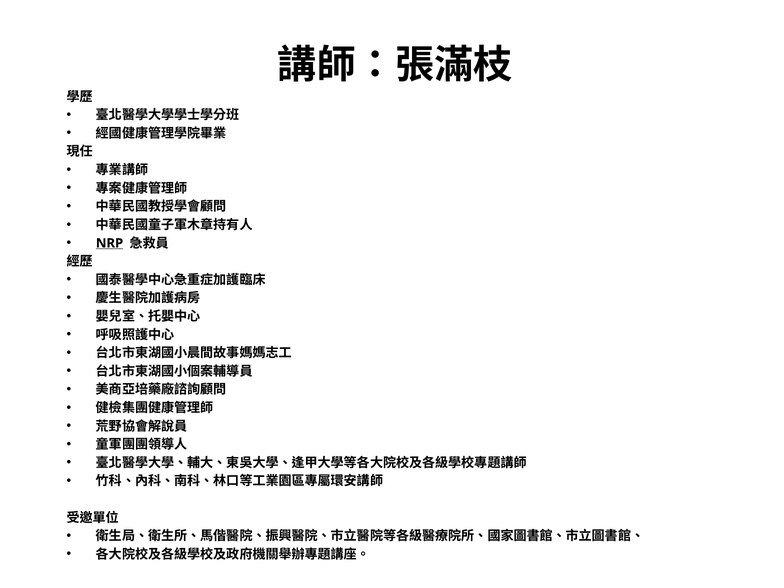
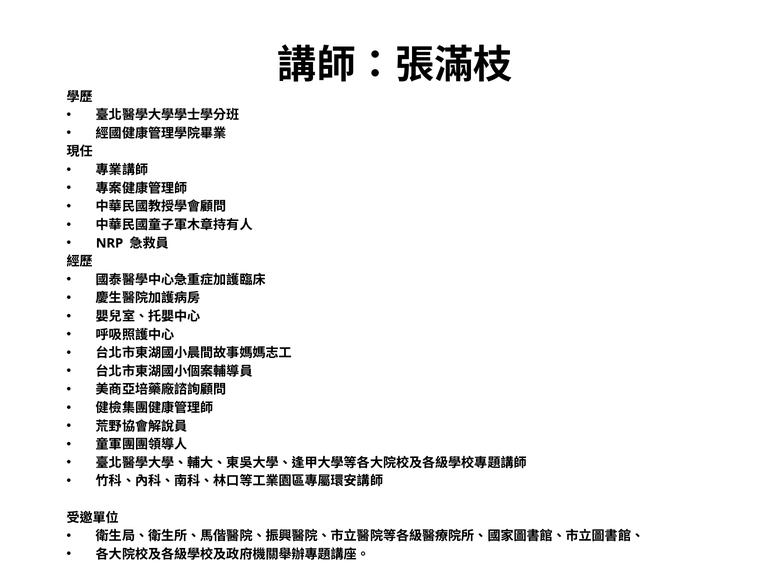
NRP underline: present -> none
